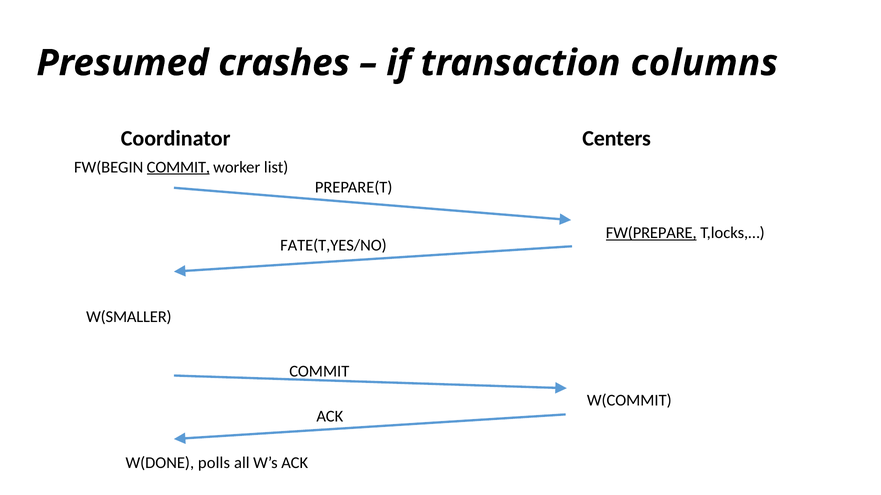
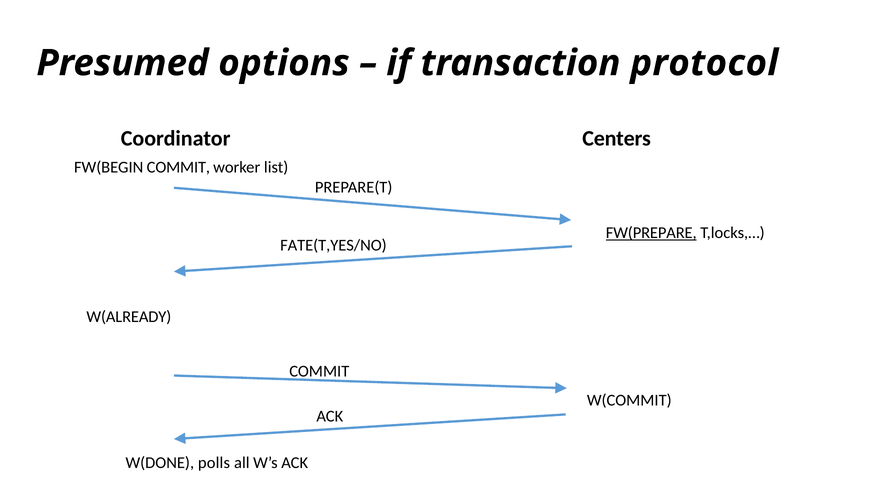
crashes: crashes -> options
columns: columns -> protocol
COMMIT at (178, 167) underline: present -> none
W(SMALLER: W(SMALLER -> W(ALREADY
